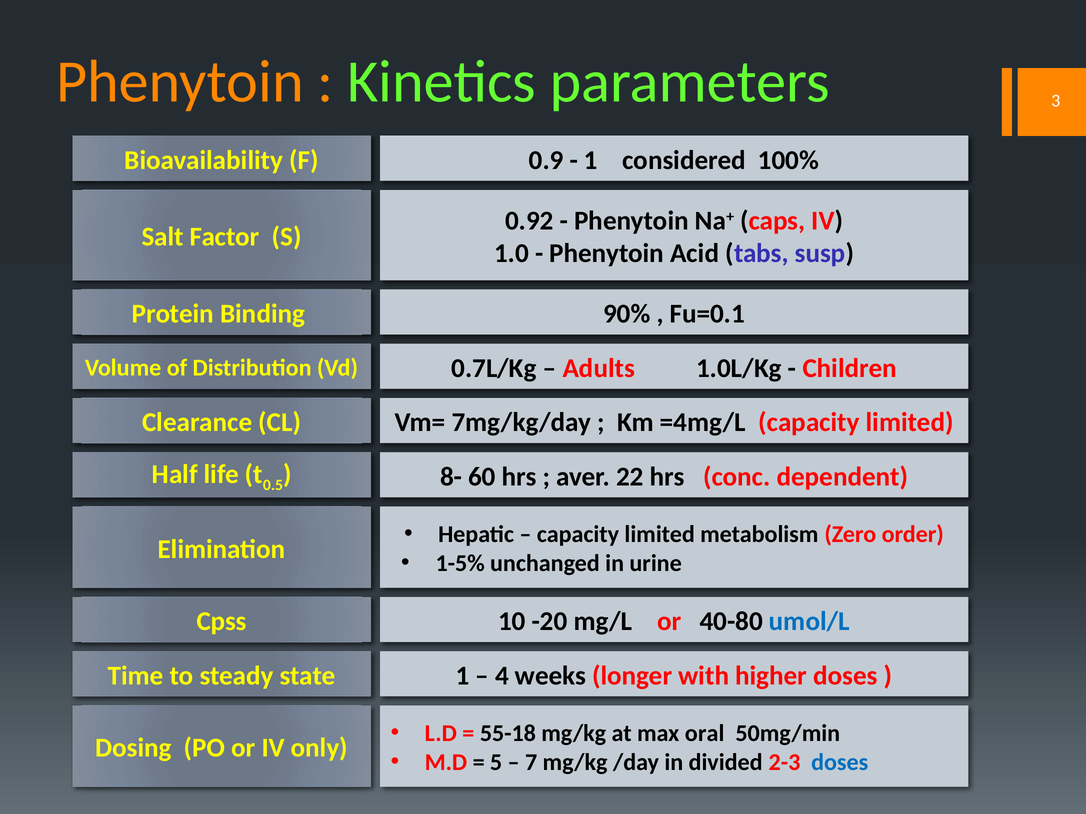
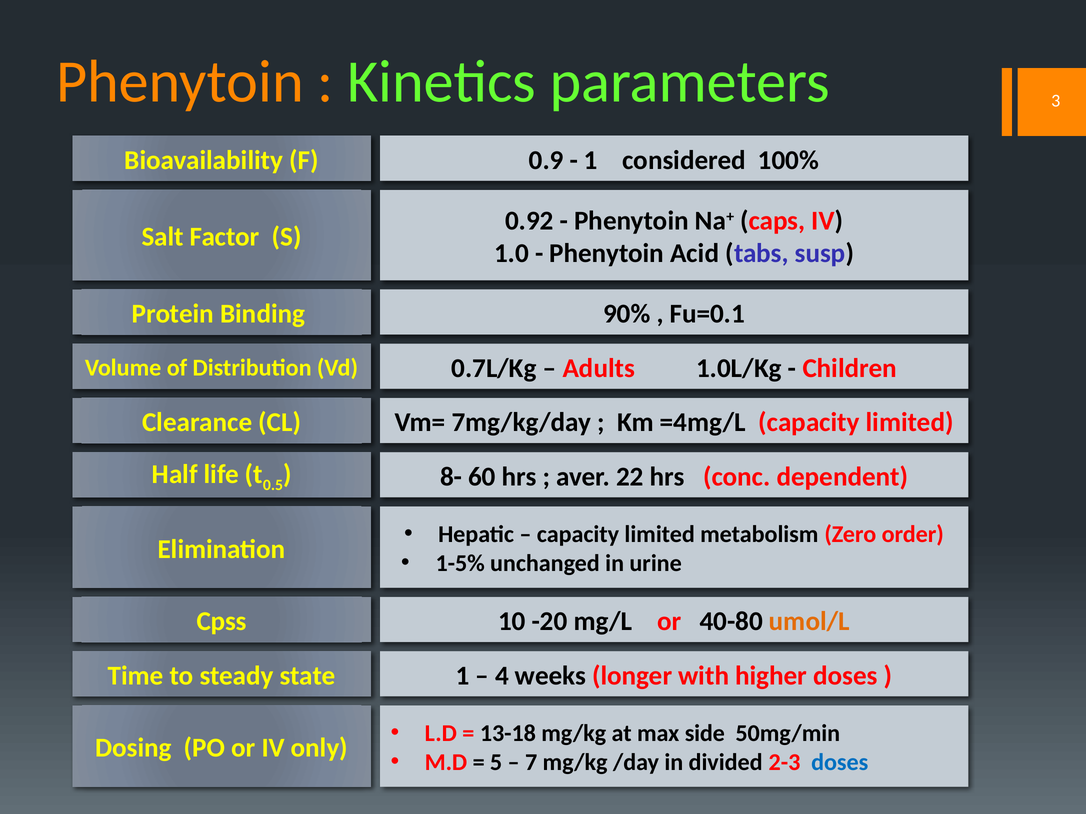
umol/L colour: blue -> orange
55-18: 55-18 -> 13-18
oral: oral -> side
